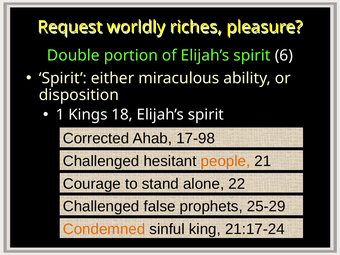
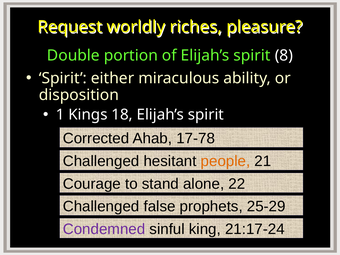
6: 6 -> 8
17-98: 17-98 -> 17-78
Condemned colour: orange -> purple
